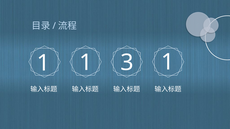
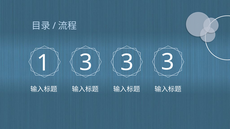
1 1: 1 -> 3
1 at (168, 62): 1 -> 3
